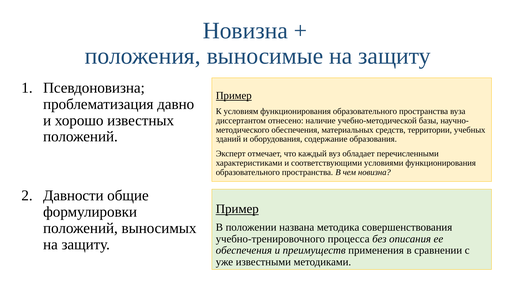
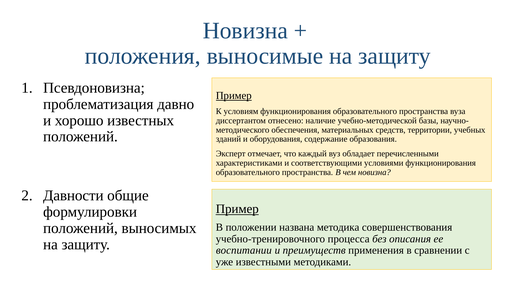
обеспечения at (244, 251): обеспечения -> воспитании
